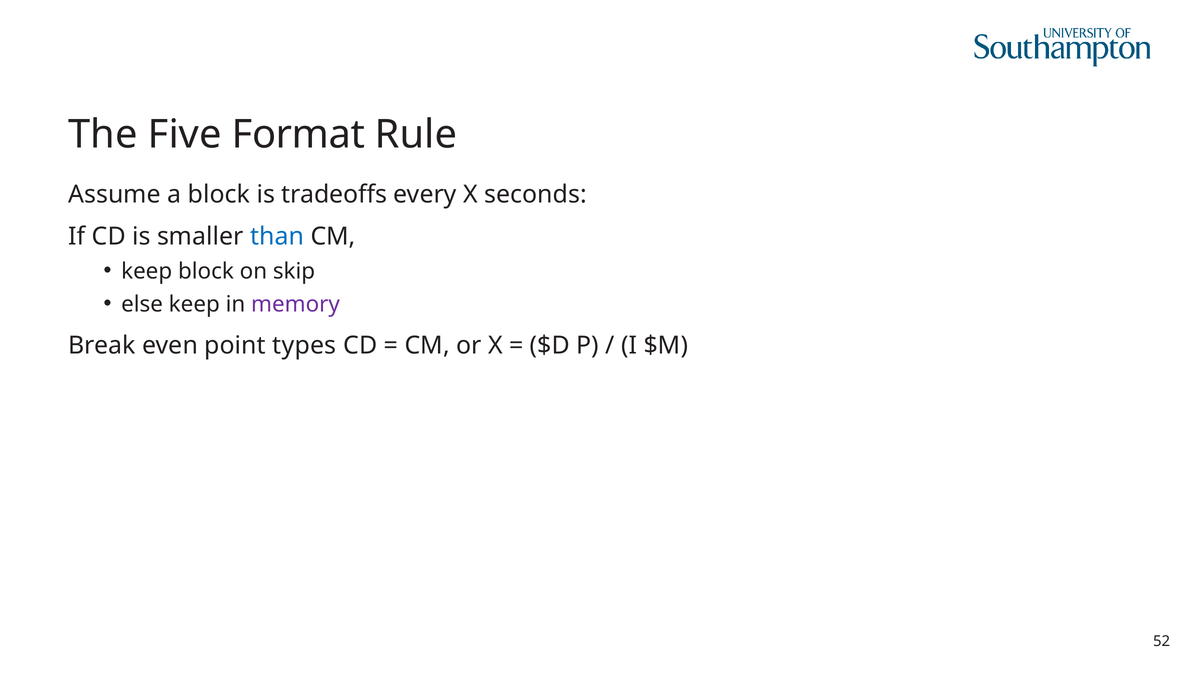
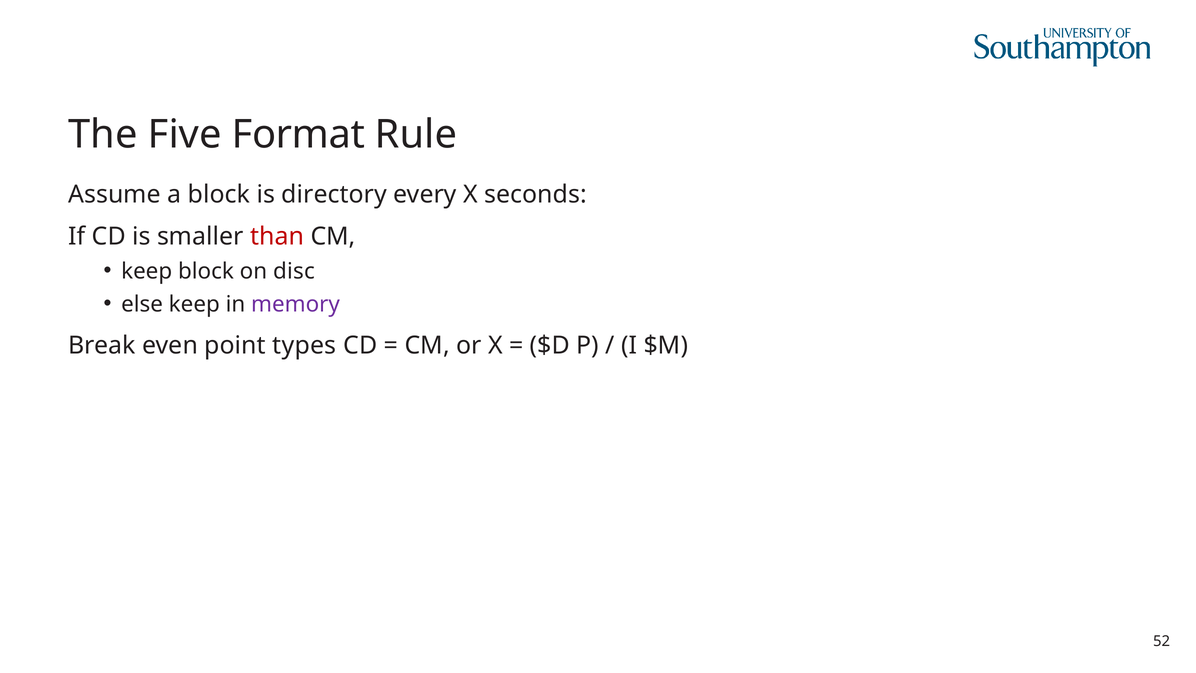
tradeoffs: tradeoffs -> directory
than colour: blue -> red
skip: skip -> disc
